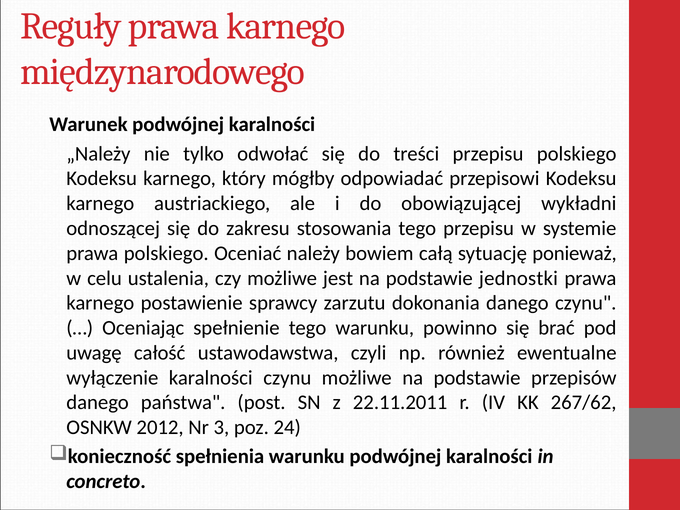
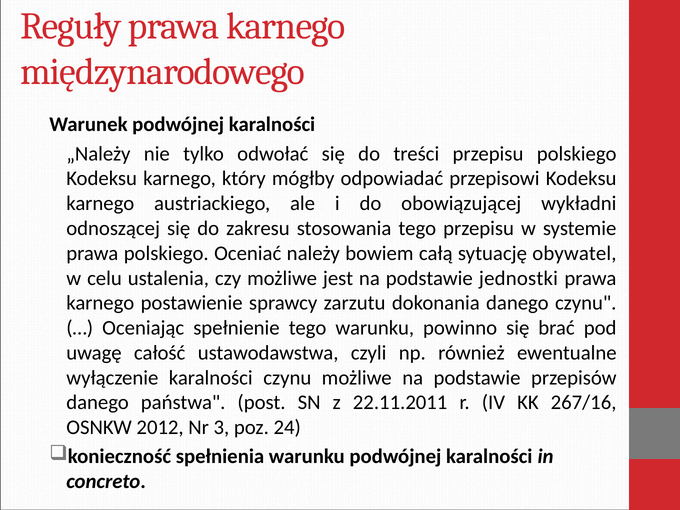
ponieważ: ponieważ -> obywatel
267/62: 267/62 -> 267/16
